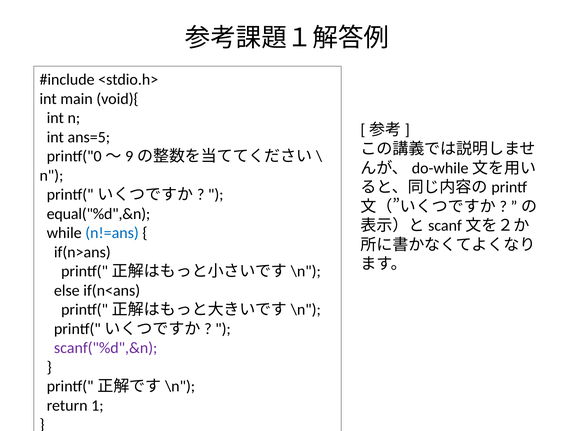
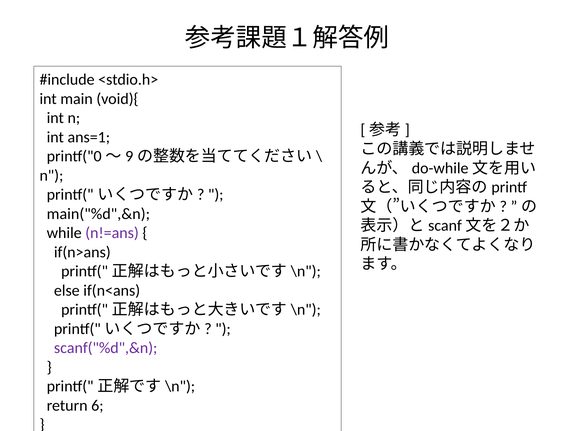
ans=5: ans=5 -> ans=1
equal("%d",&n: equal("%d",&n -> main("%d",&n
n!=ans colour: blue -> purple
1: 1 -> 6
